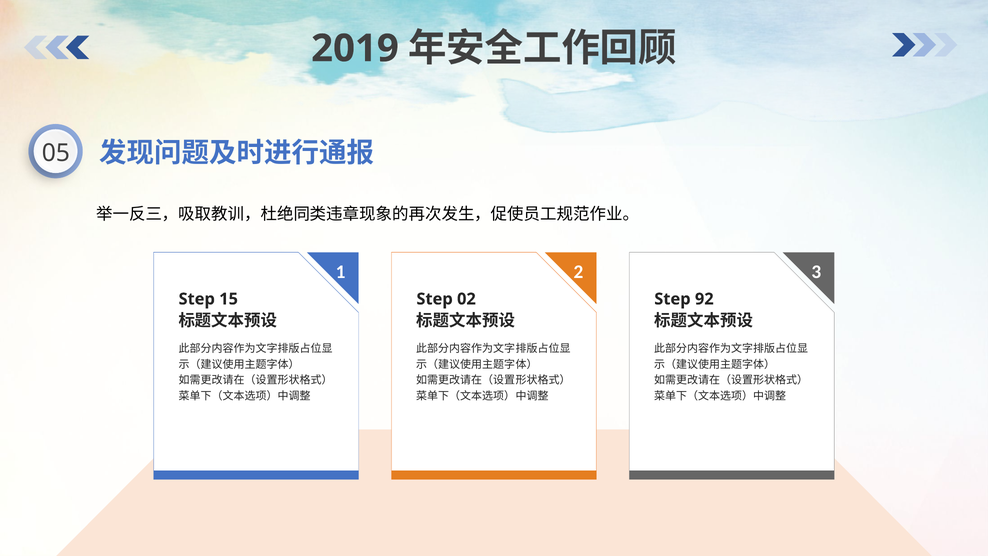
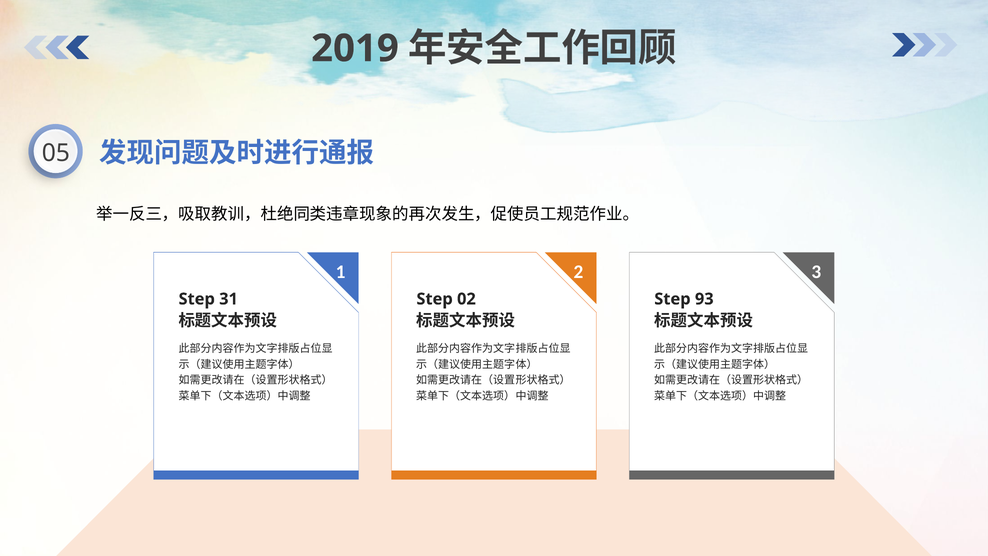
15: 15 -> 31
92: 92 -> 93
